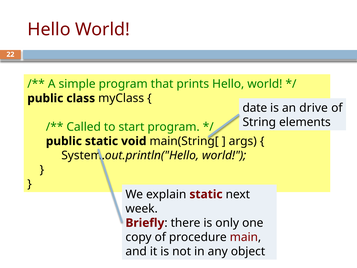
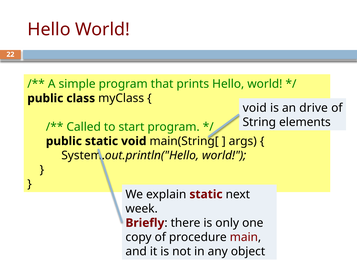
date at (255, 108): date -> void
